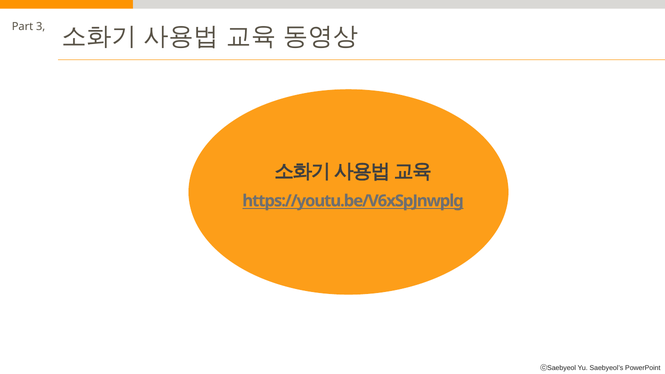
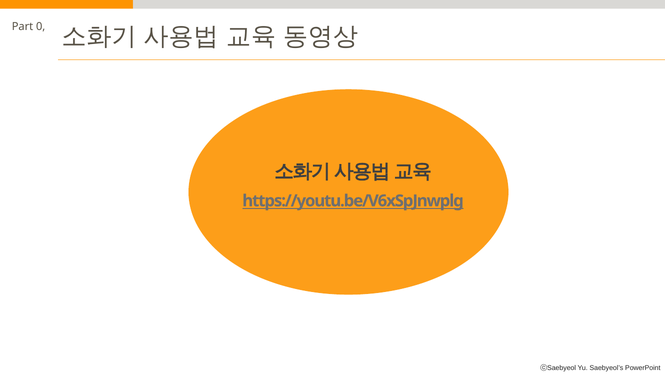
3: 3 -> 0
